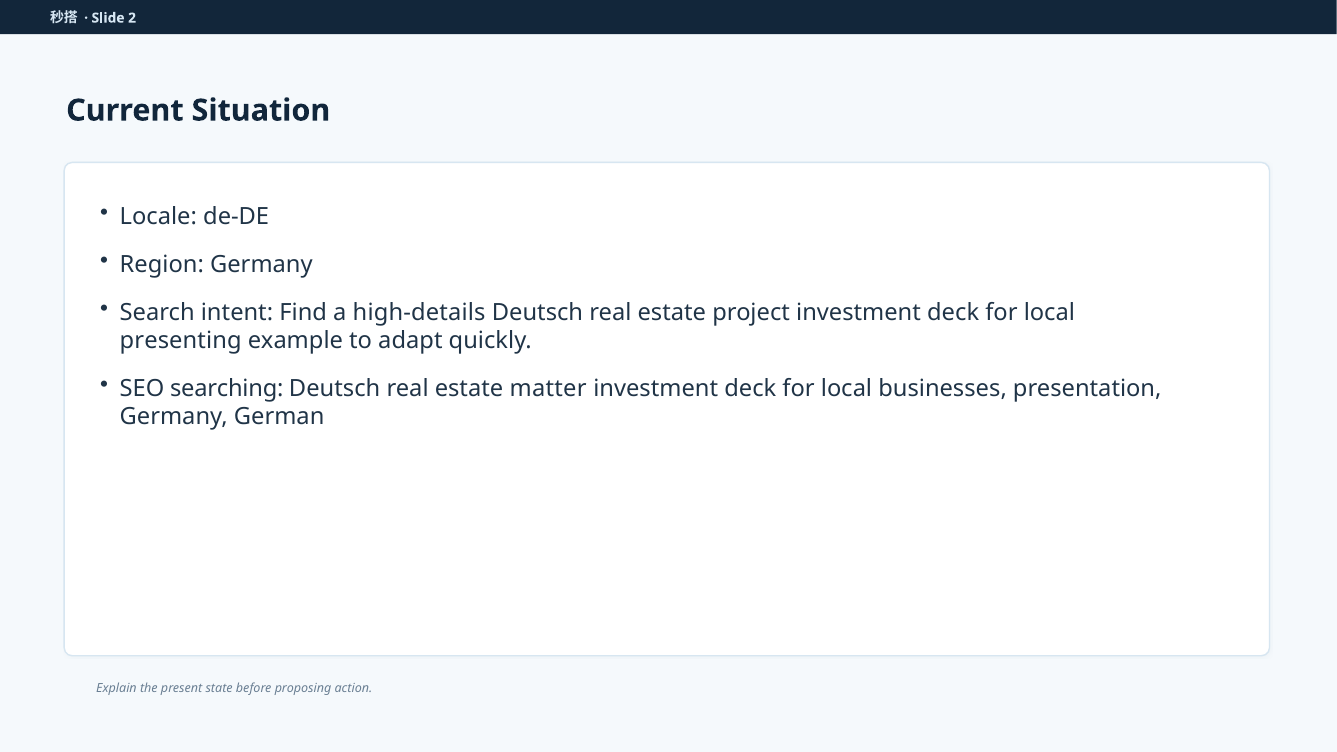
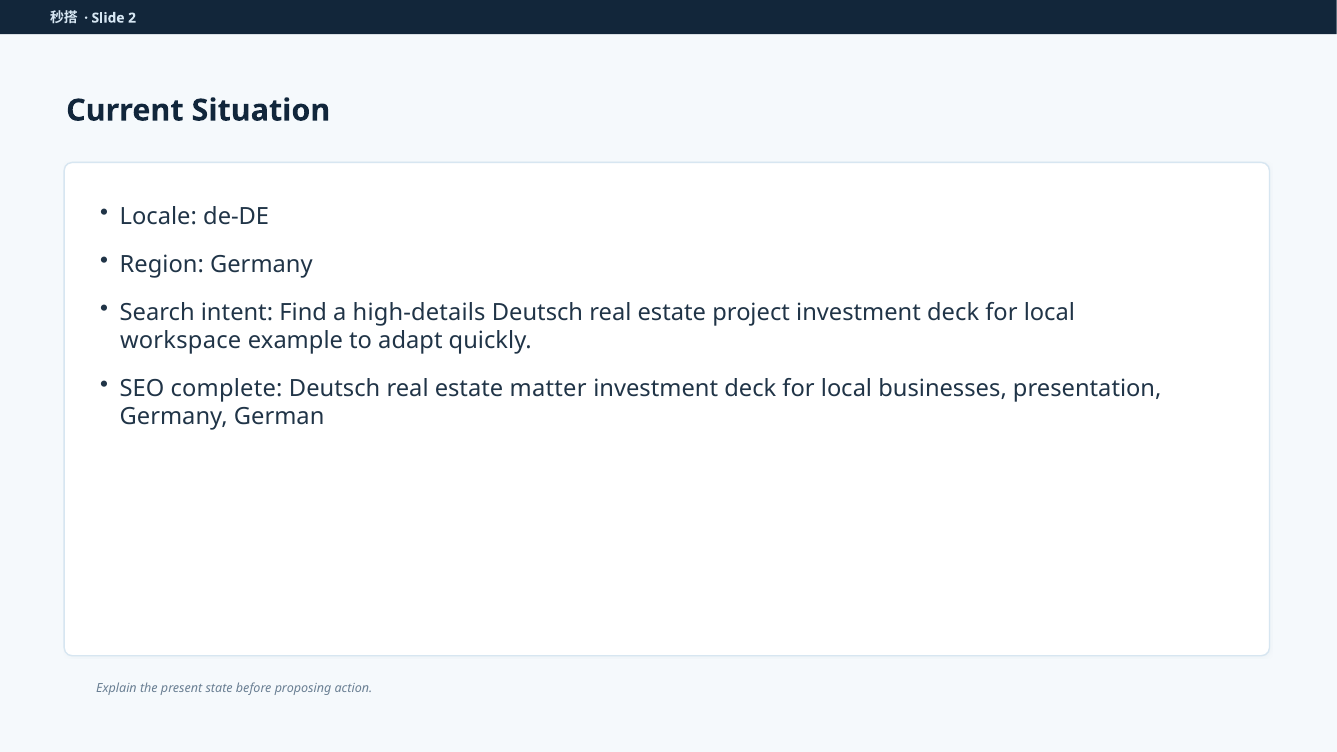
presenting: presenting -> workspace
searching: searching -> complete
